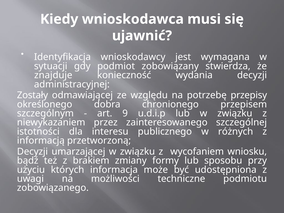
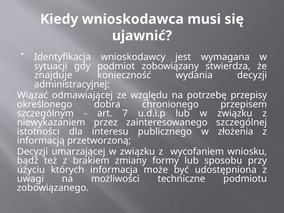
Zostały: Zostały -> Wiązać
9: 9 -> 7
różnych: różnych -> złożenia
